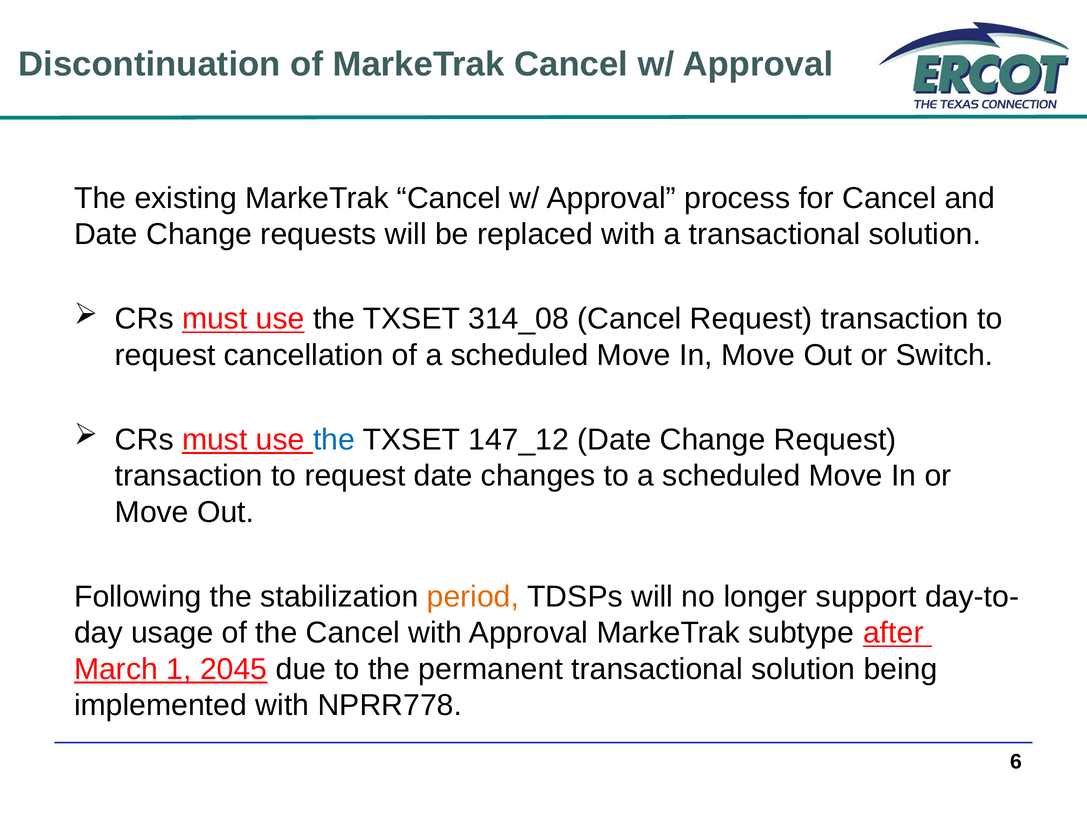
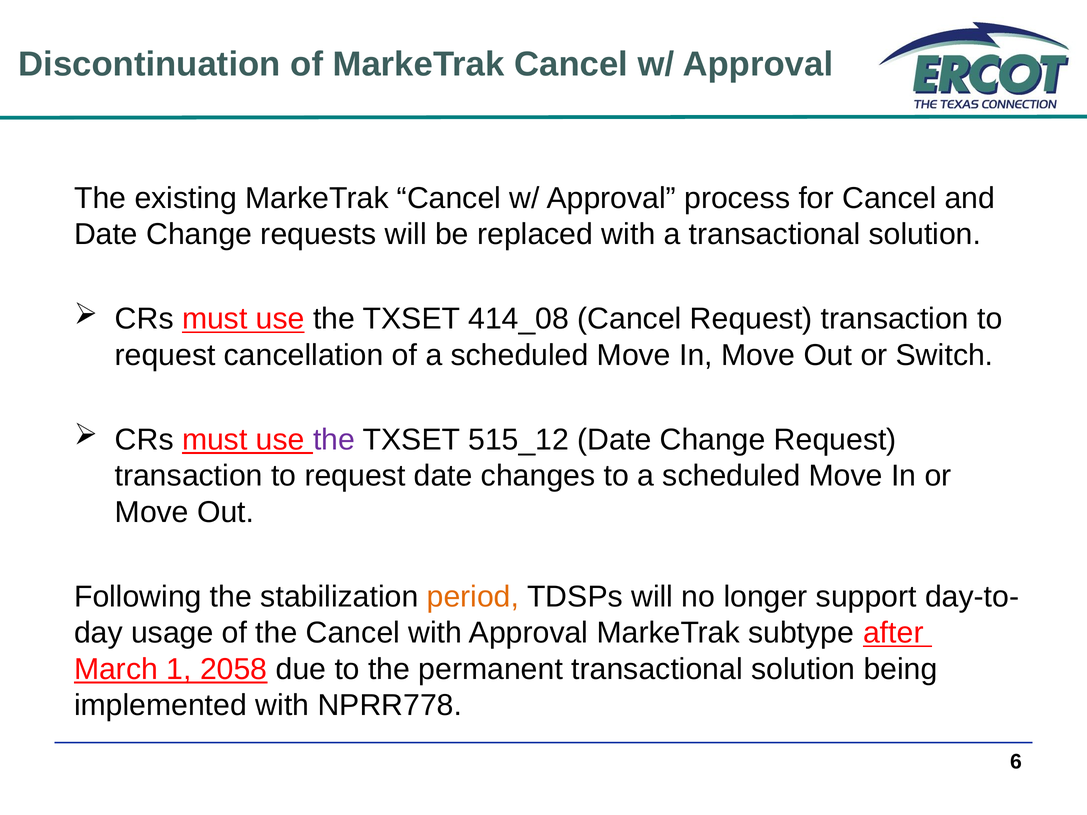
314_08: 314_08 -> 414_08
the at (334, 440) colour: blue -> purple
147_12: 147_12 -> 515_12
2045: 2045 -> 2058
